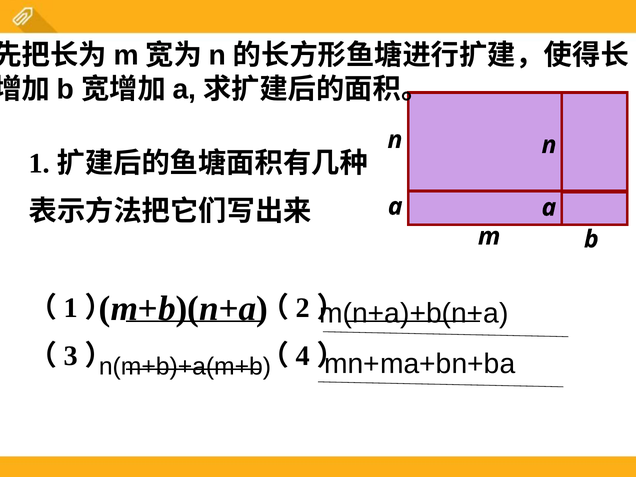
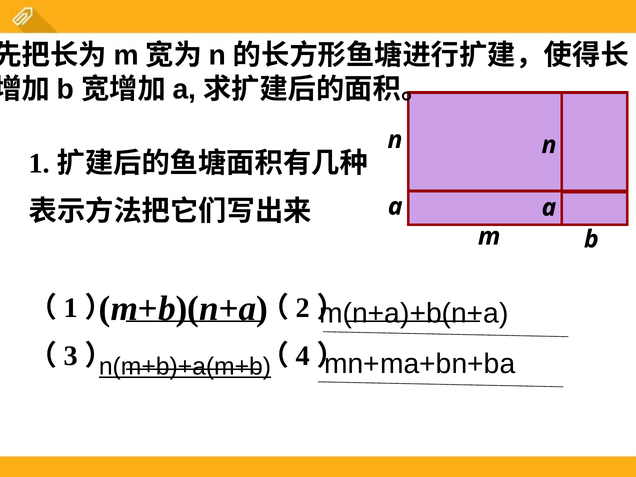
n(m+b)+a(m+b underline: none -> present
